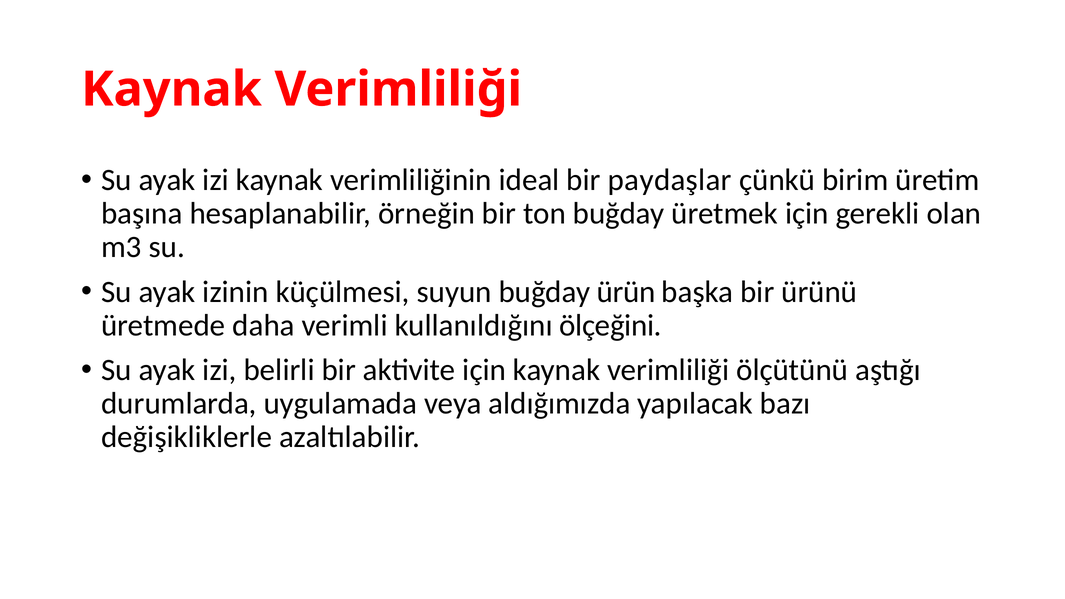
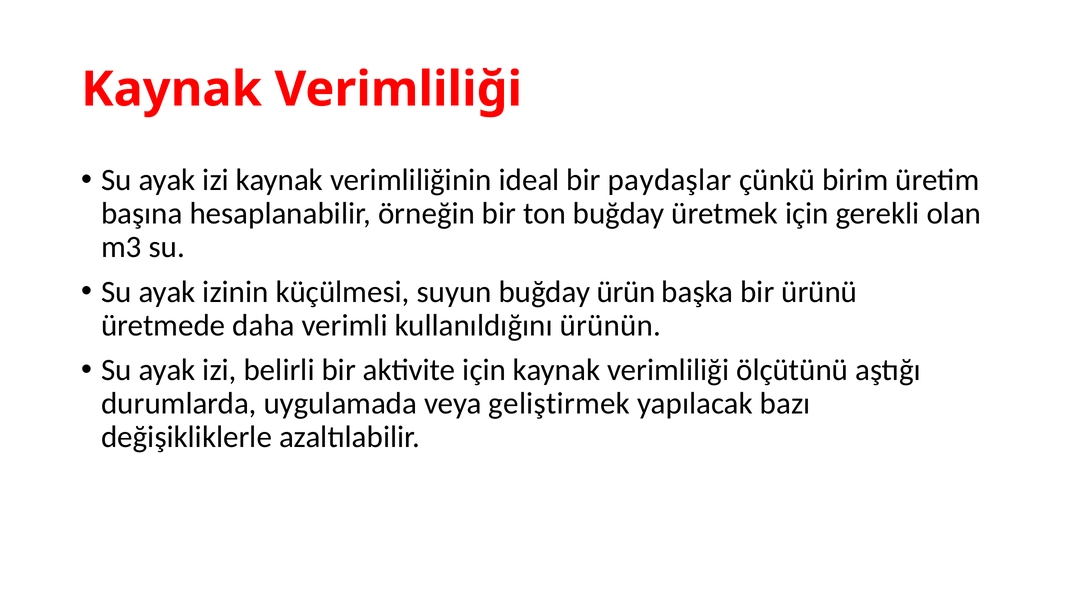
ölçeğini: ölçeğini -> ürünün
aldığımızda: aldığımızda -> geliştirmek
